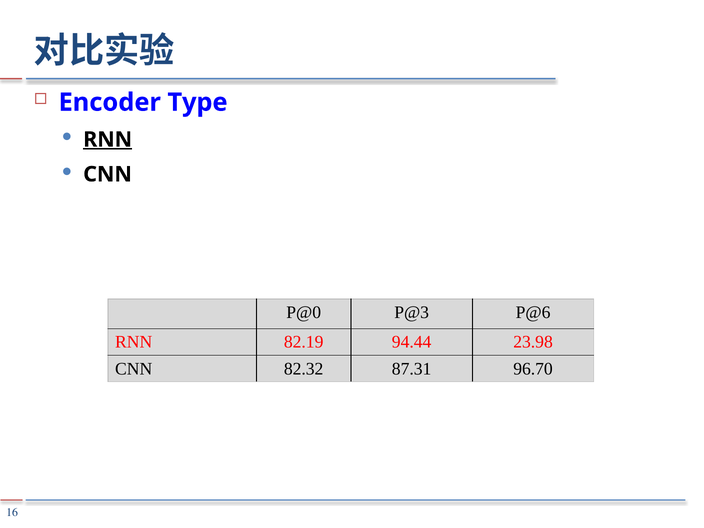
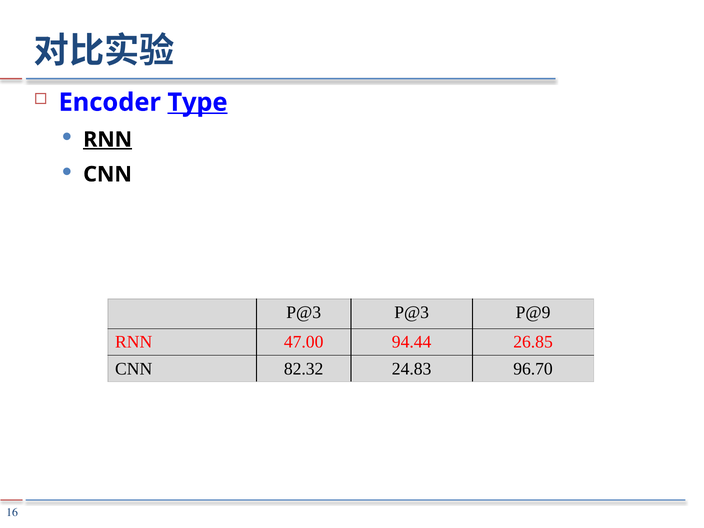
Type underline: none -> present
P@0 at (304, 312): P@0 -> P@3
P@6: P@6 -> P@9
82.19: 82.19 -> 47.00
23.98: 23.98 -> 26.85
87.31: 87.31 -> 24.83
